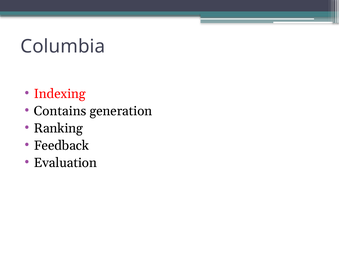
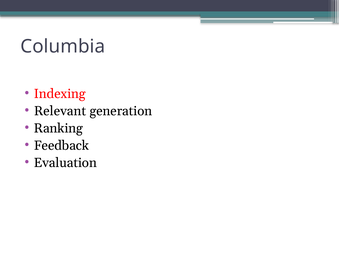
Contains: Contains -> Relevant
